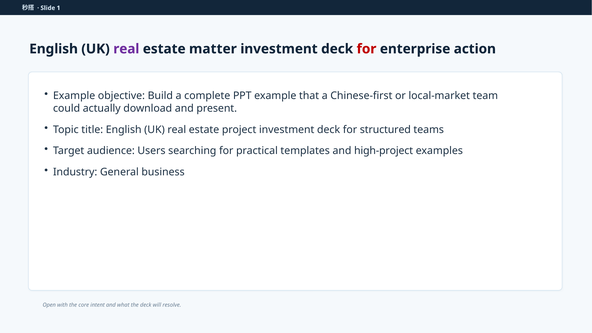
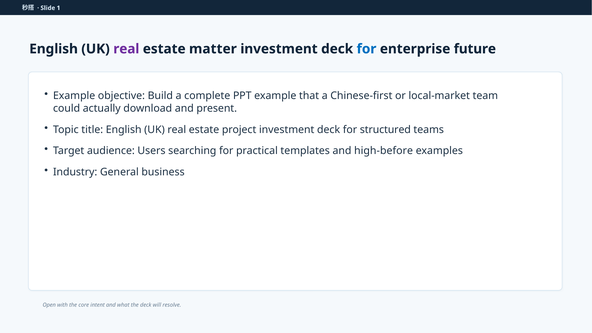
for at (367, 49) colour: red -> blue
action: action -> future
high-project: high-project -> high-before
